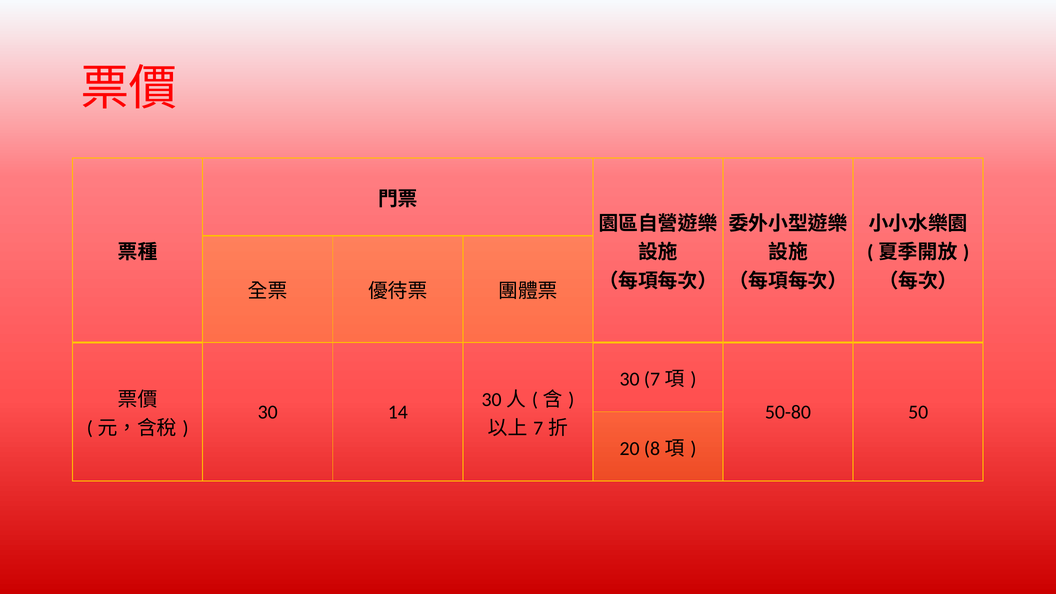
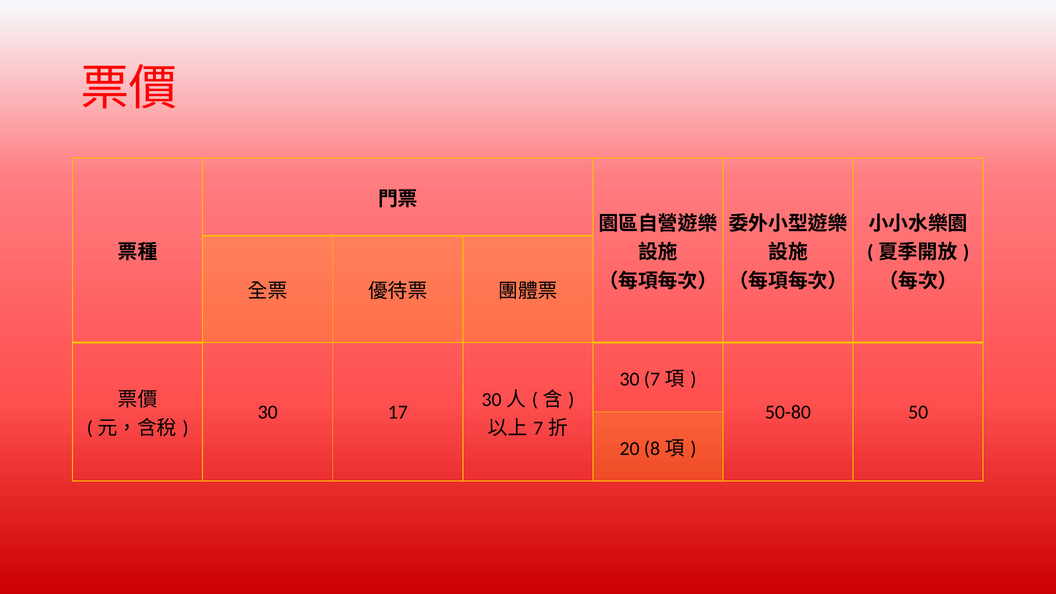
14: 14 -> 17
